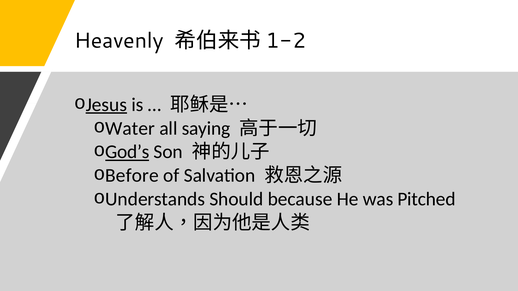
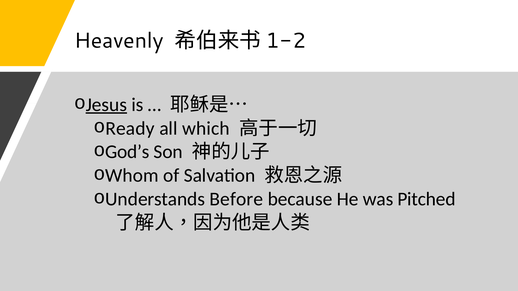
Water: Water -> Ready
saying: saying -> which
God’s underline: present -> none
Before: Before -> Whom
Should: Should -> Before
